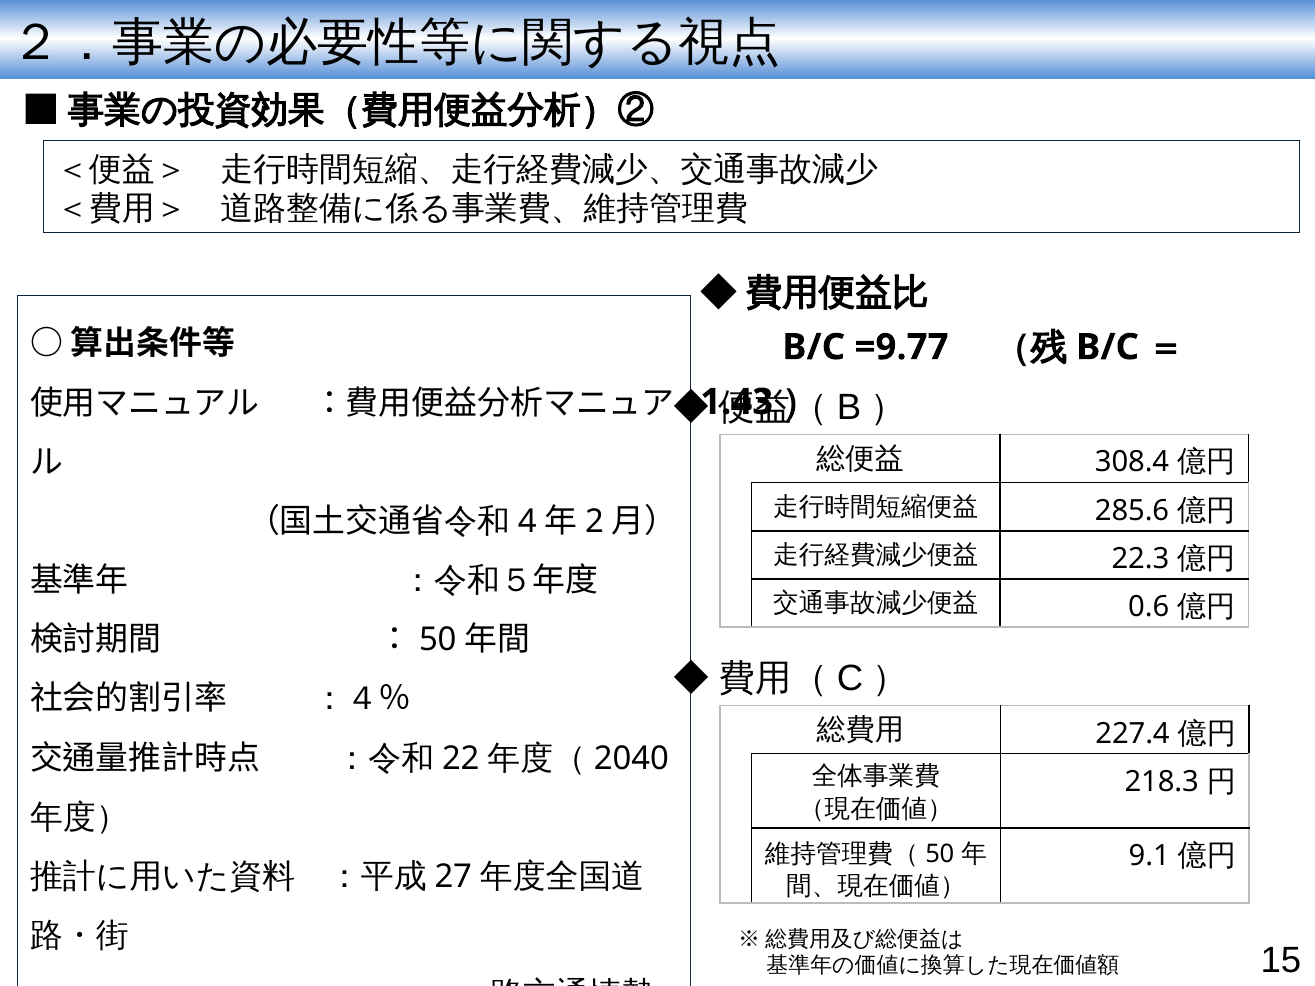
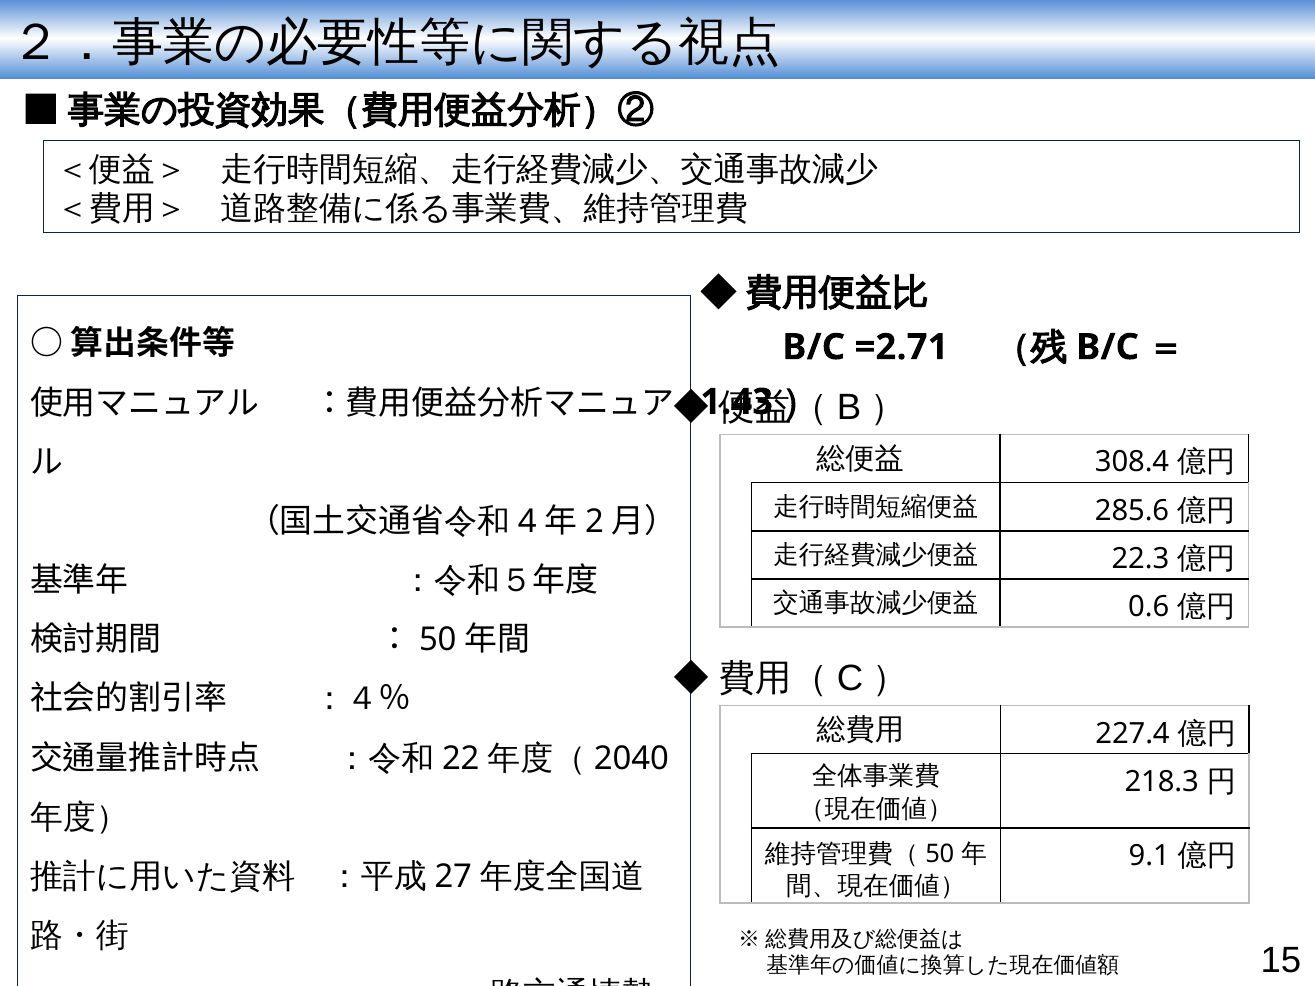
=9.77: =9.77 -> =2.71
